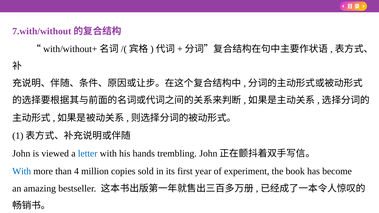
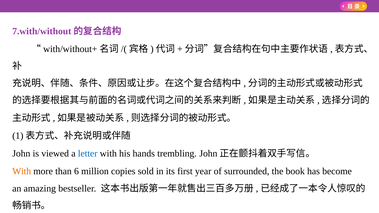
With at (22, 171) colour: blue -> orange
4: 4 -> 6
experiment: experiment -> surrounded
